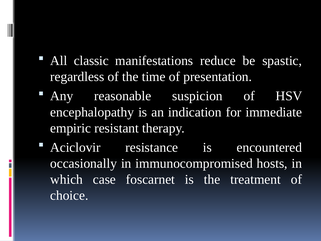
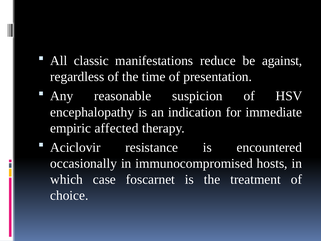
spastic: spastic -> against
resistant: resistant -> affected
